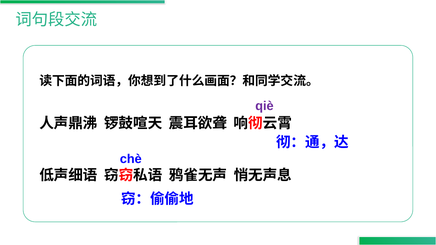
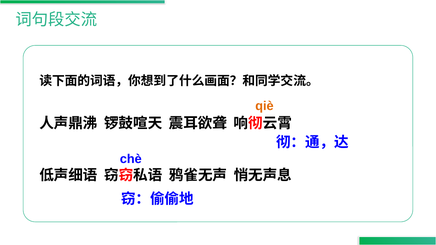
qiè colour: purple -> orange
